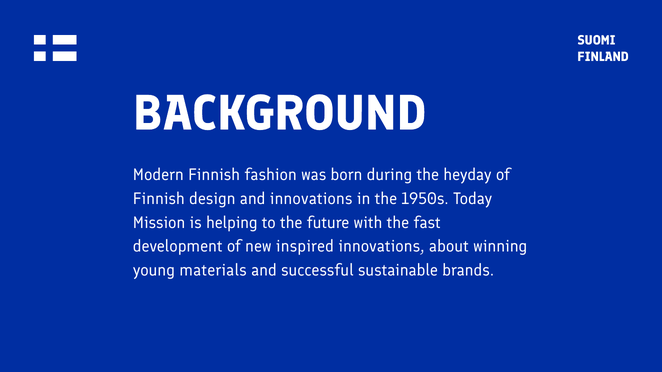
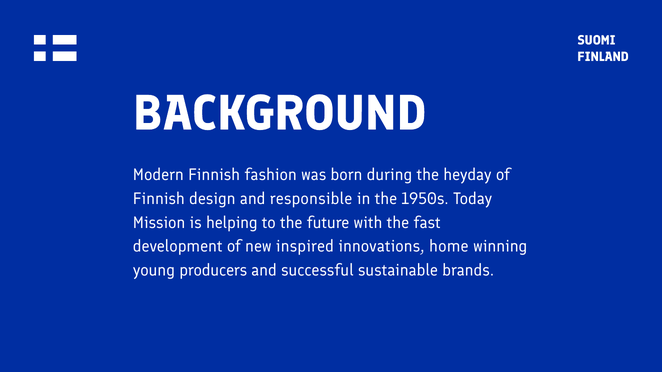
and innovations: innovations -> responsible
about: about -> home
materials: materials -> producers
